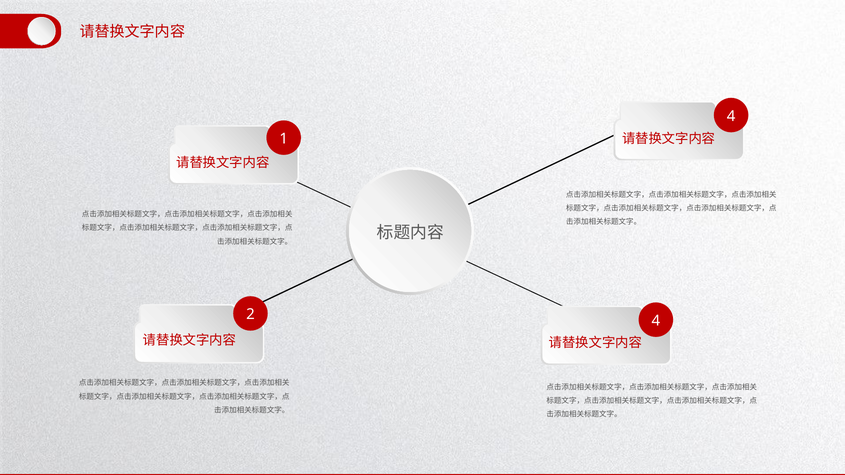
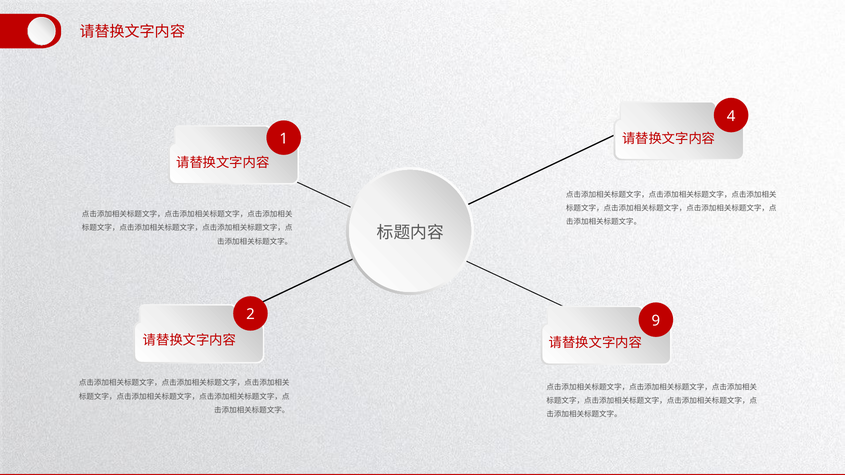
2 4: 4 -> 9
